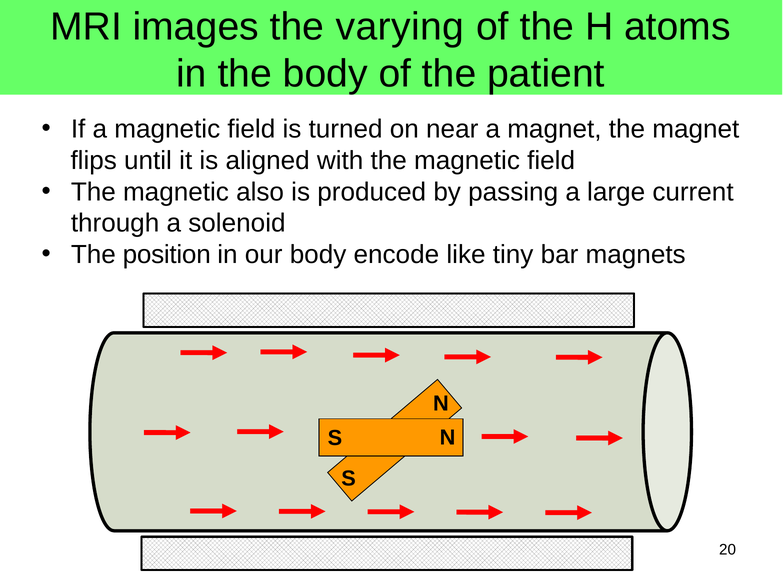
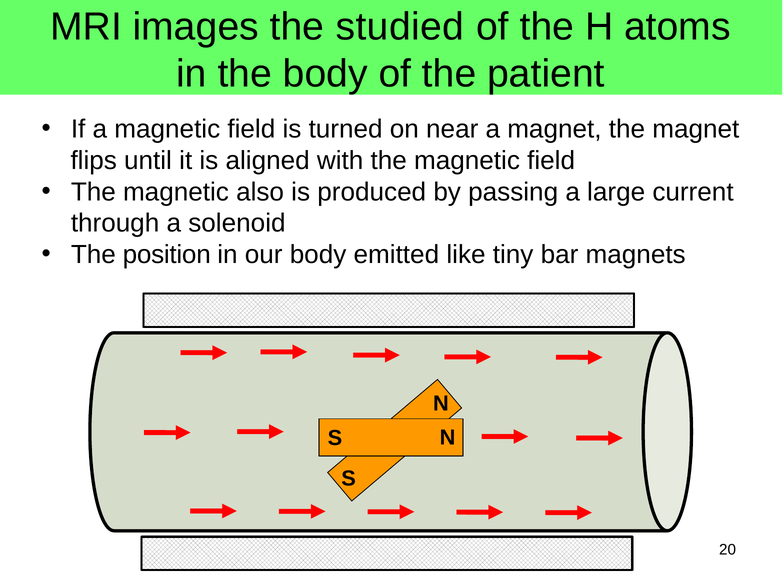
varying: varying -> studied
encode: encode -> emitted
